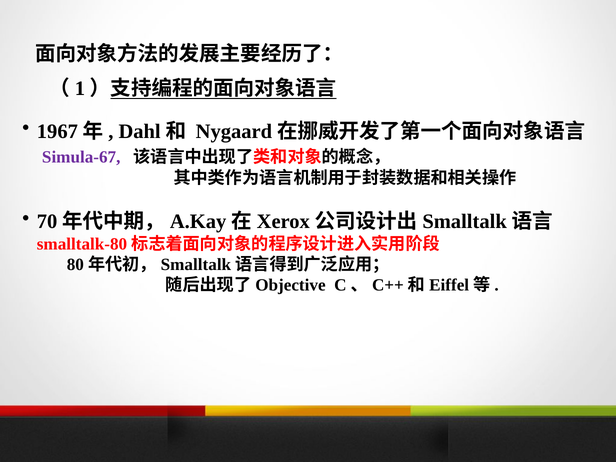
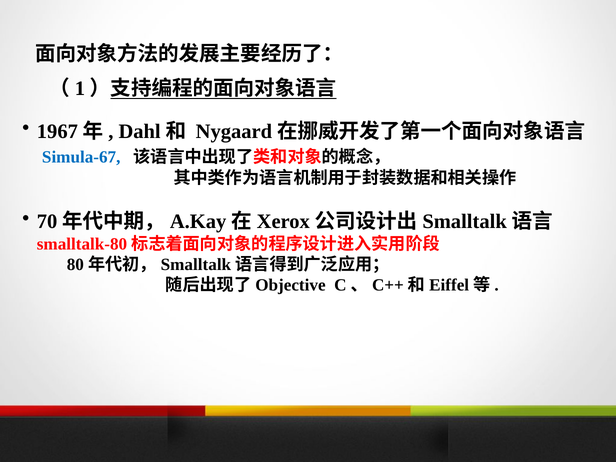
Simula-67 colour: purple -> blue
